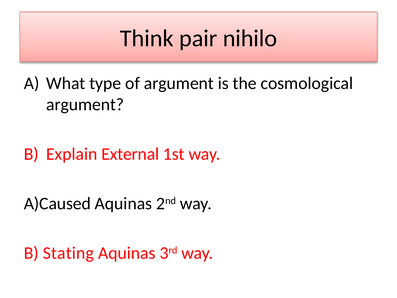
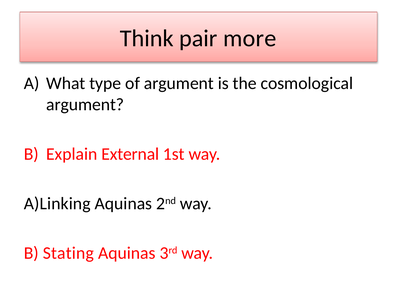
nihilo: nihilo -> more
A)Caused: A)Caused -> A)Linking
